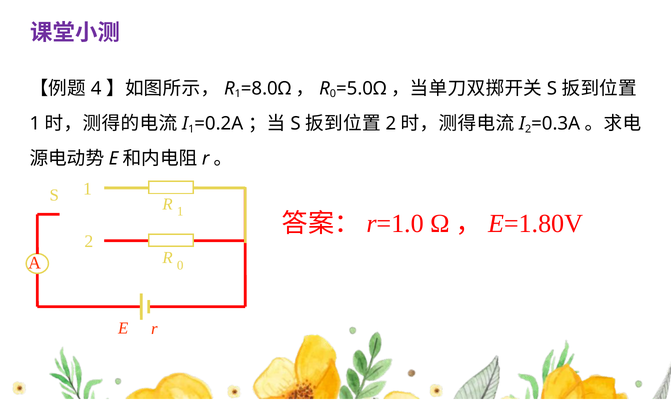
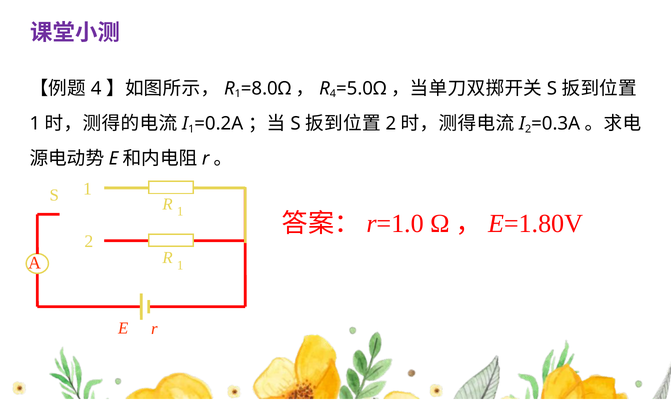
0 at (333, 94): 0 -> 4
0 at (180, 265): 0 -> 1
